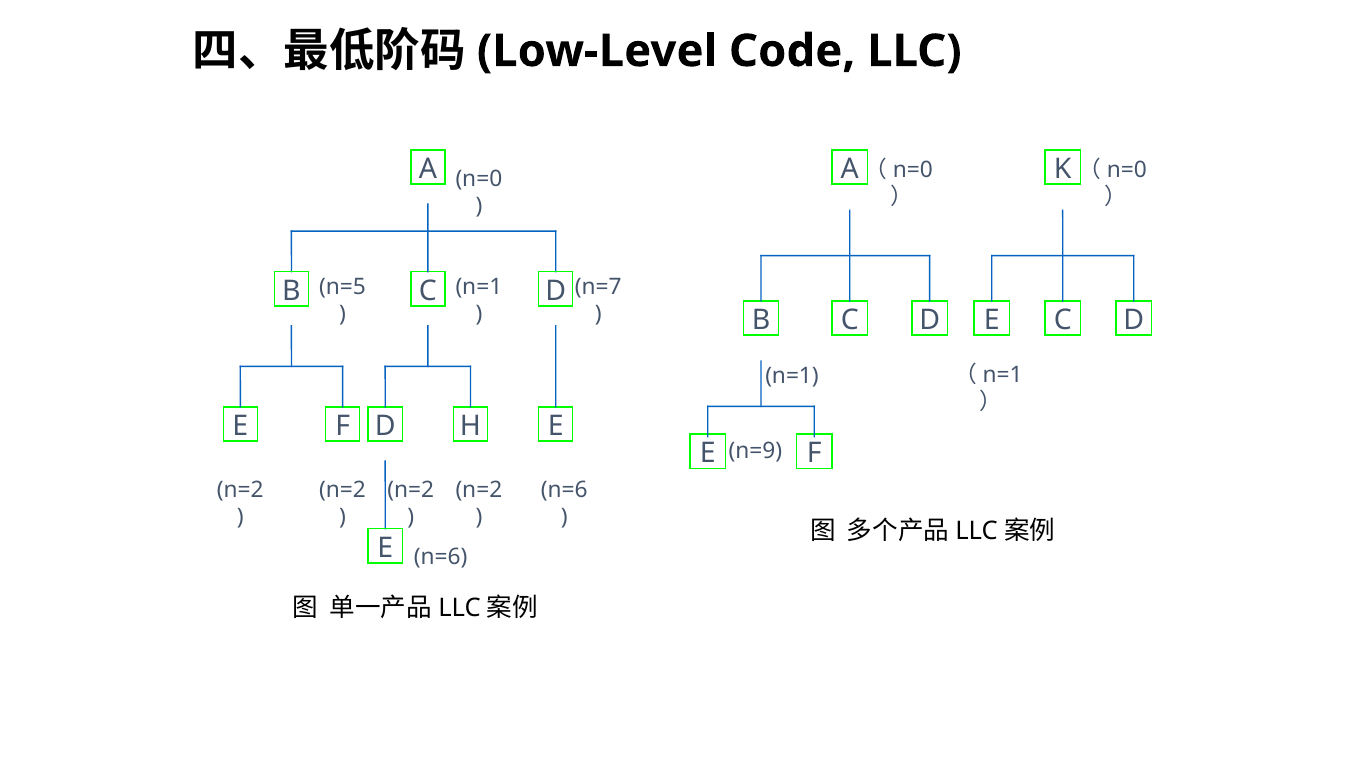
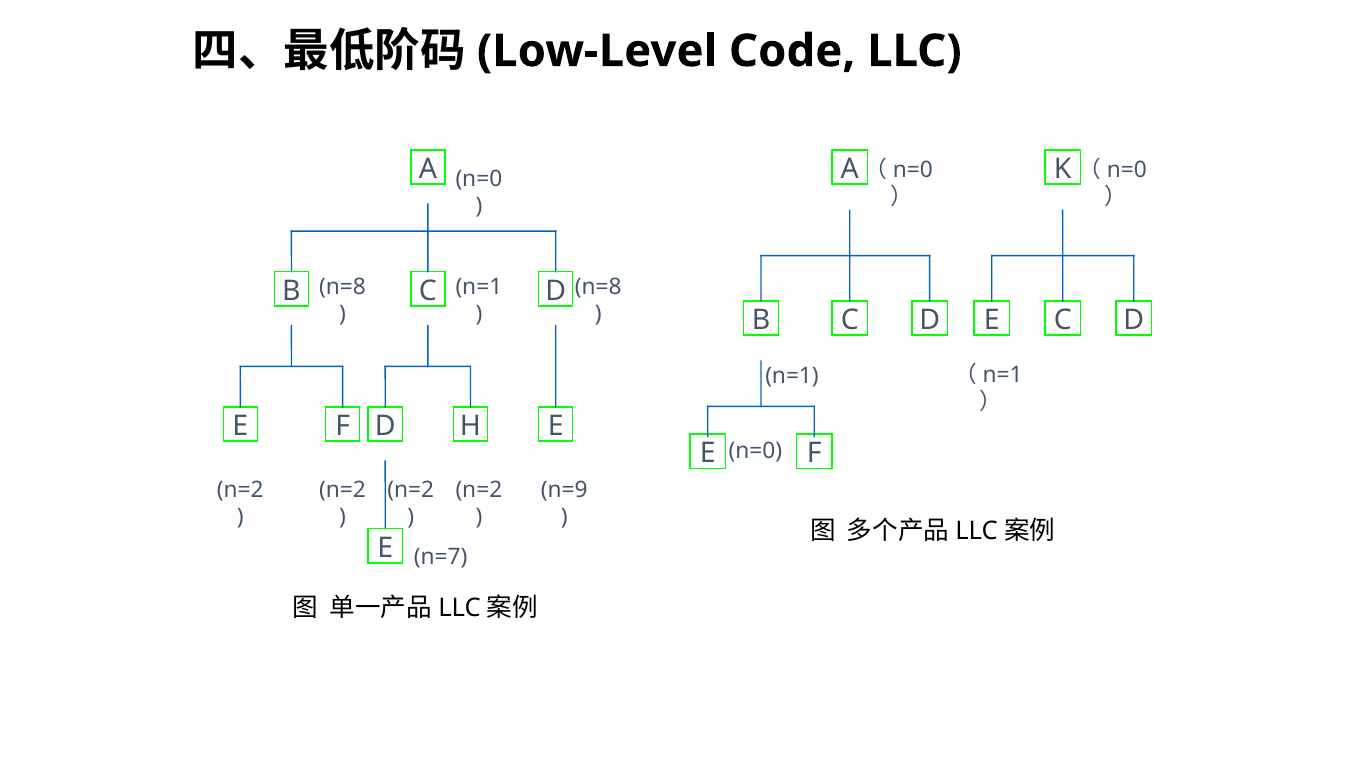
n=5 at (343, 287): n=5 -> n=8
n=7 at (598, 287): n=7 -> n=8
n=9 at (755, 451): n=9 -> n=0
n=6 at (564, 490): n=6 -> n=9
n=6 at (441, 558): n=6 -> n=7
